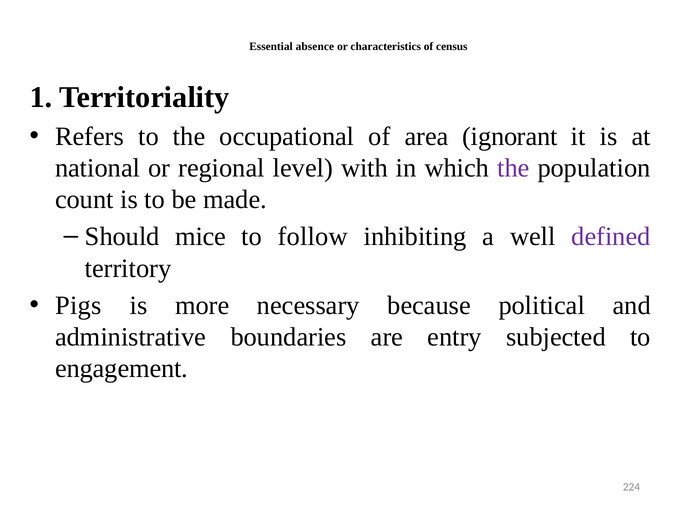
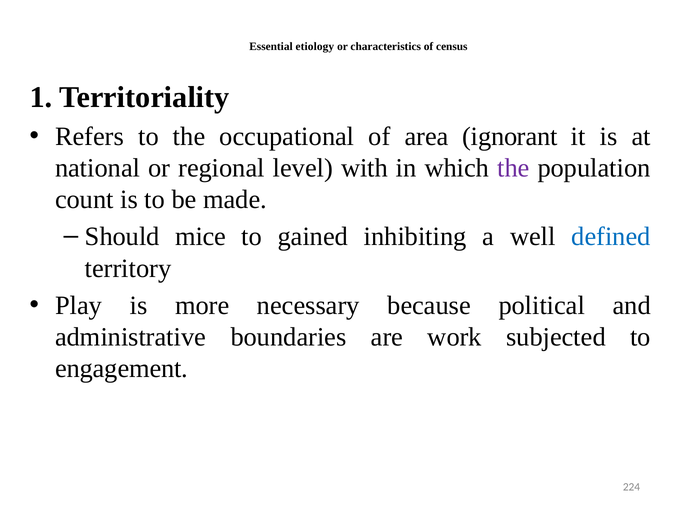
absence: absence -> etiology
follow: follow -> gained
defined colour: purple -> blue
Pigs: Pigs -> Play
entry: entry -> work
